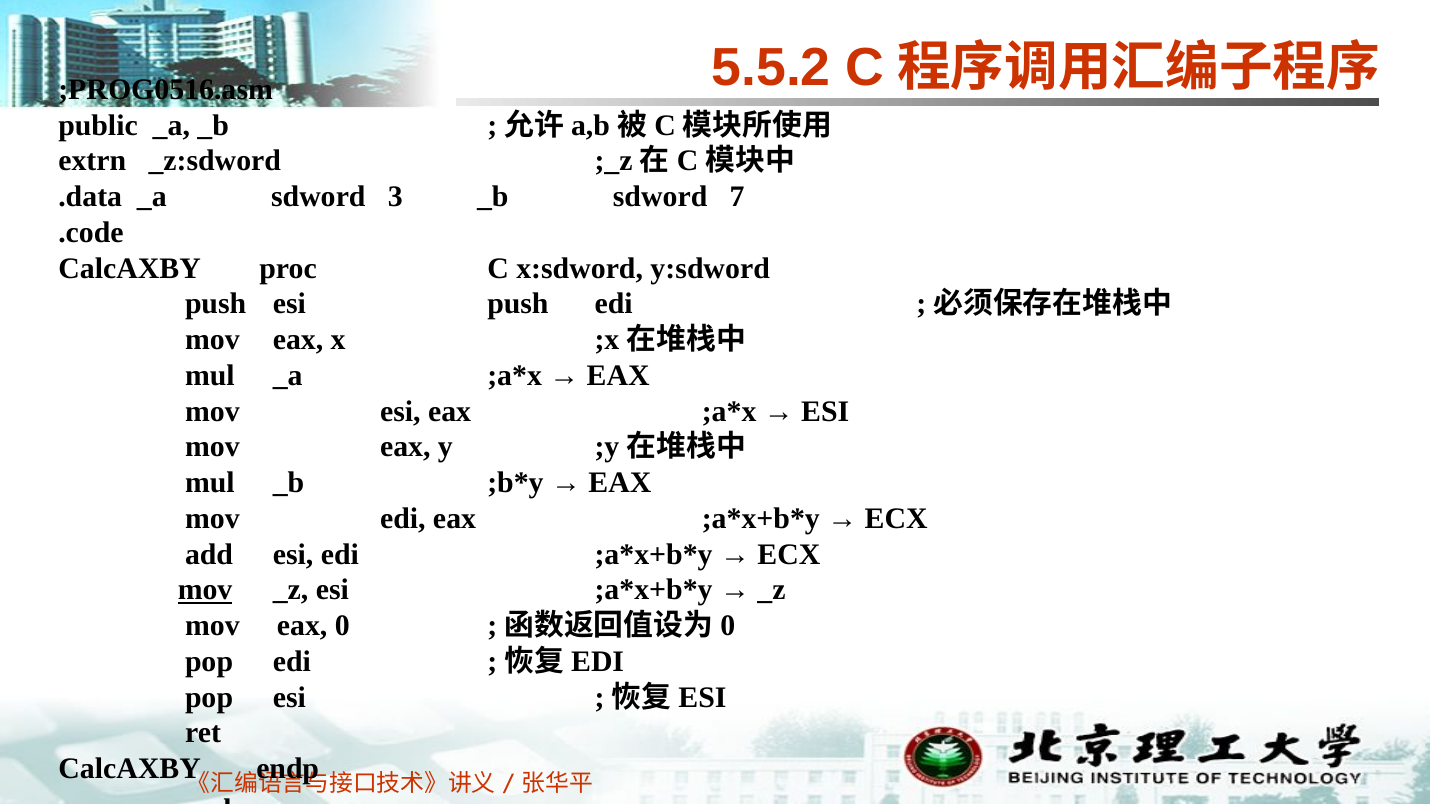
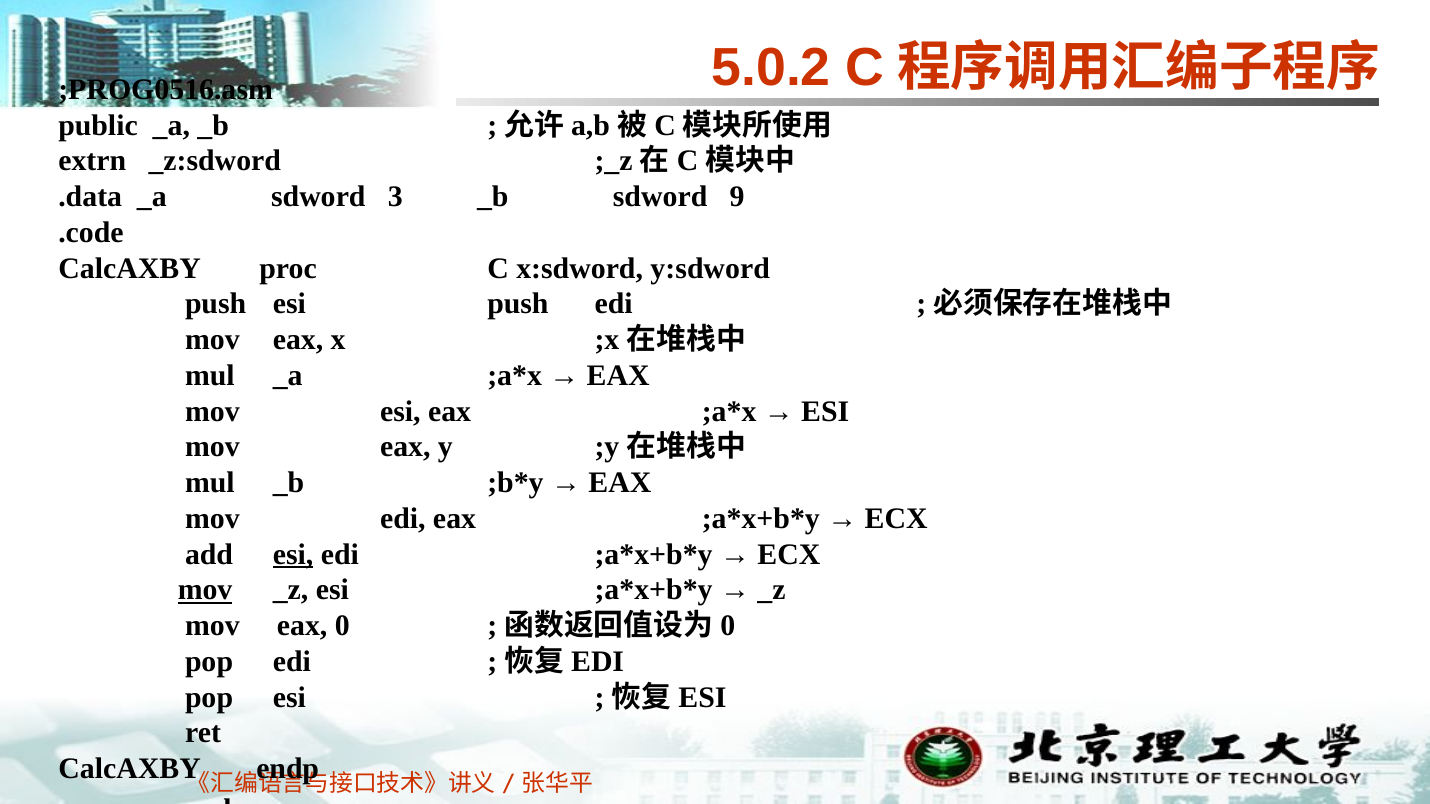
5.5.2: 5.5.2 -> 5.0.2
7: 7 -> 9
esi at (293, 555) underline: none -> present
